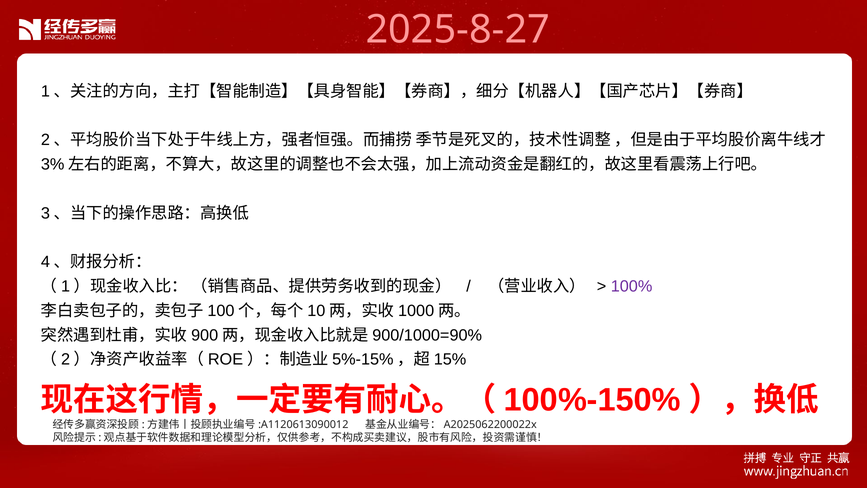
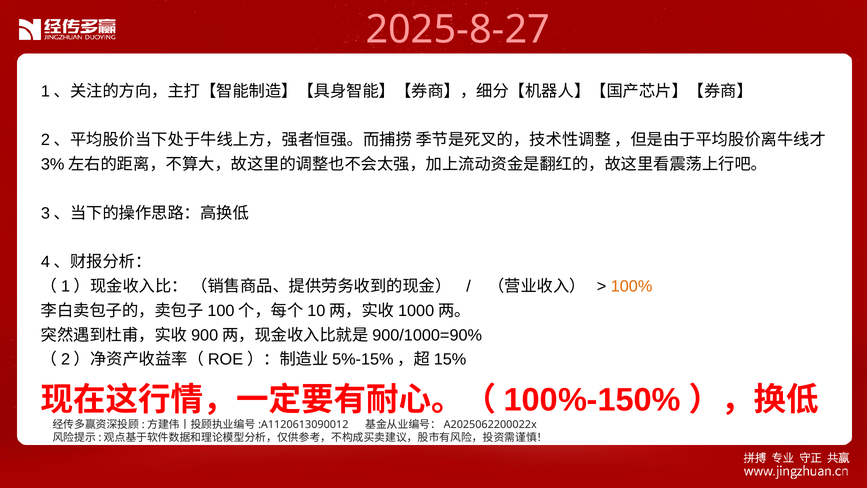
100% colour: purple -> orange
